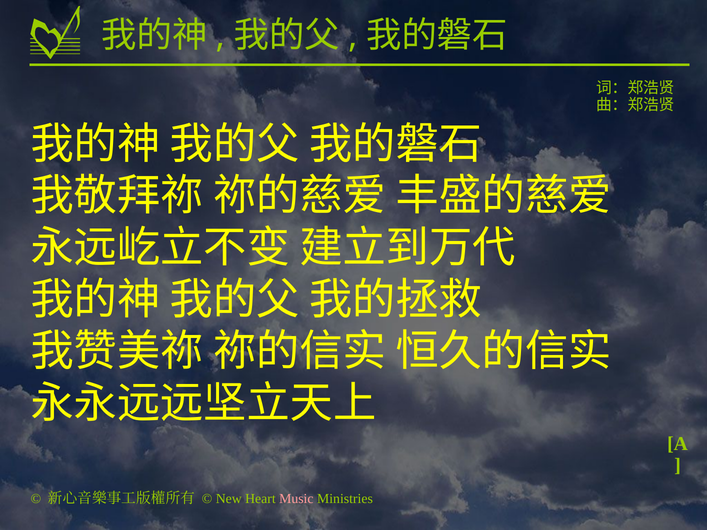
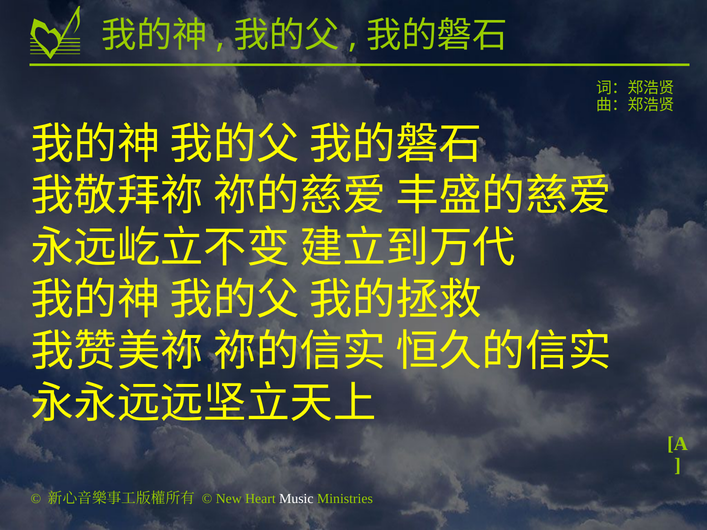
Music colour: pink -> white
